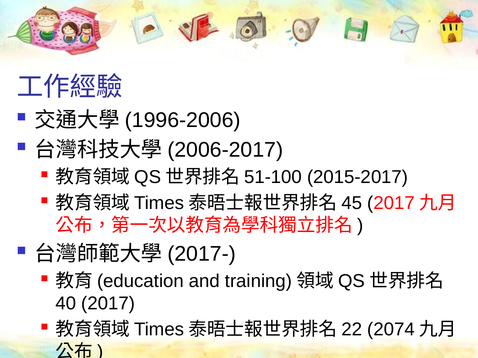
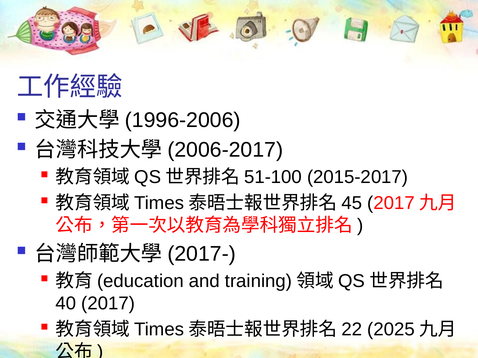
2074: 2074 -> 2025
